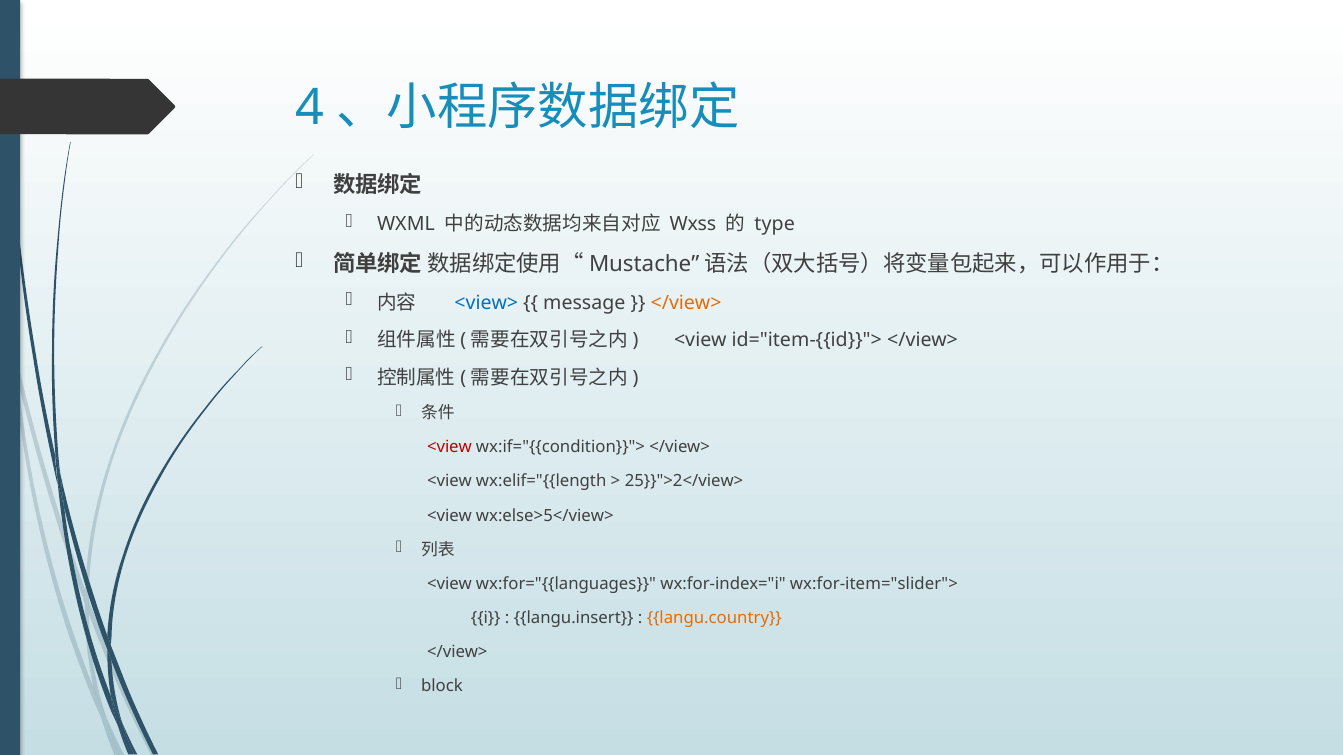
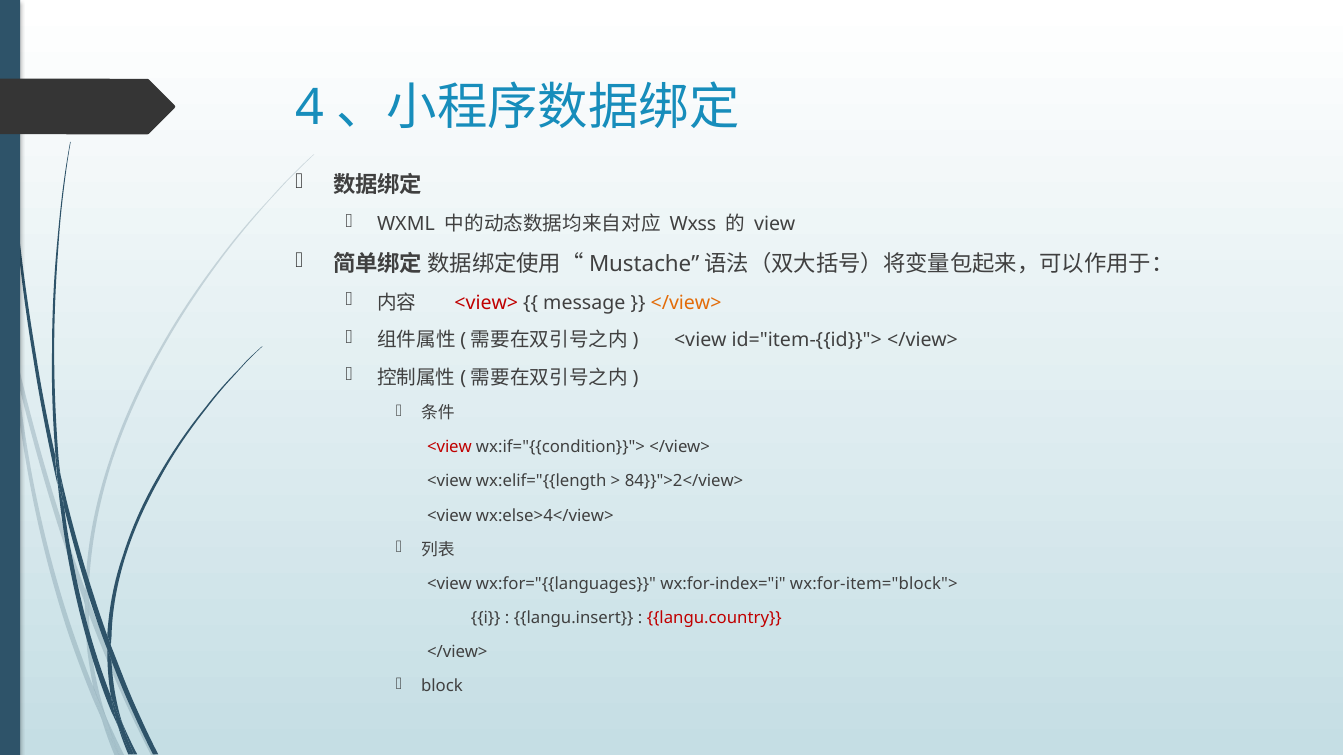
type: type -> view
<view> colour: blue -> red
25}}">2</view>: 25}}">2</view> -> 84}}">2</view>
wx:else>5</view>: wx:else>5</view> -> wx:else>4</view>
wx:for-item="slider">: wx:for-item="slider"> -> wx:for-item="block">
langu.country colour: orange -> red
